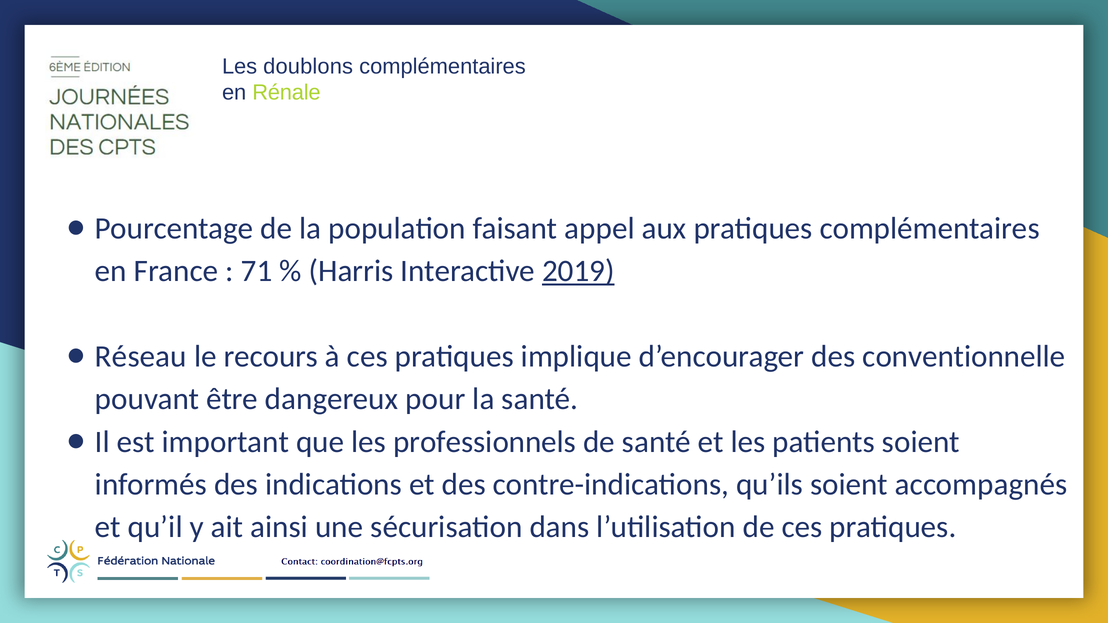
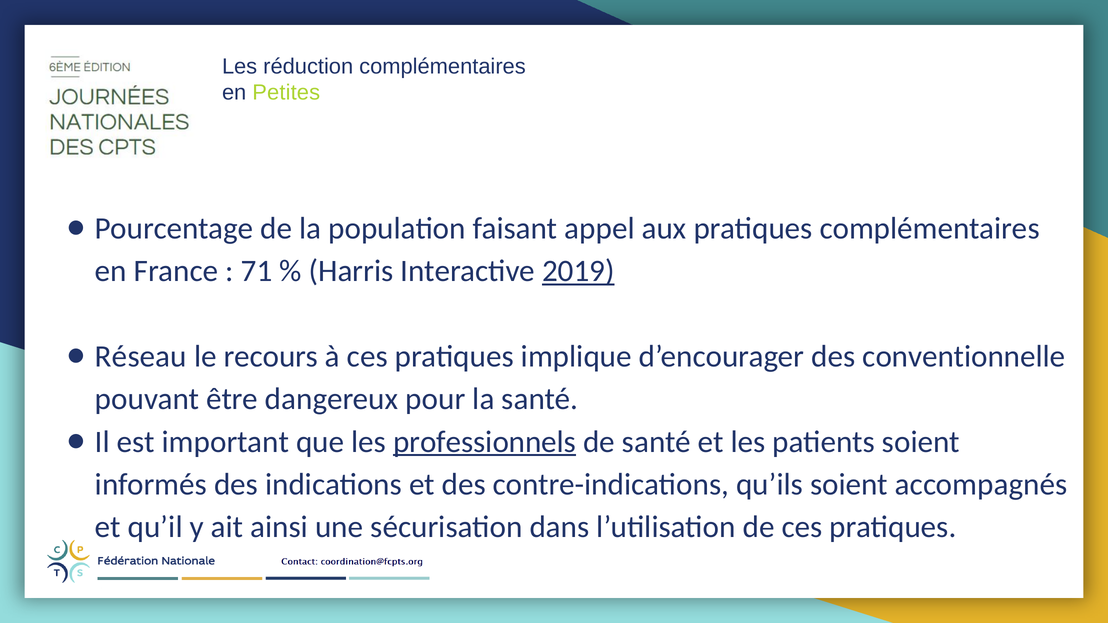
doublons: doublons -> réduction
Rénale: Rénale -> Petites
professionnels underline: none -> present
